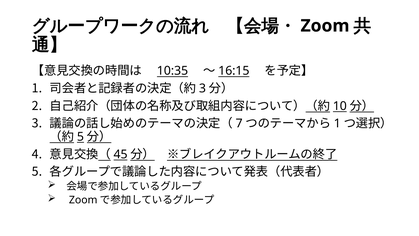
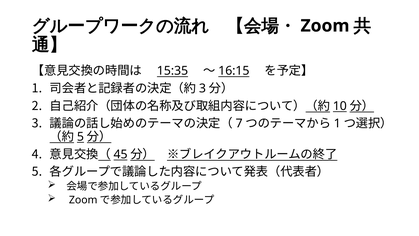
10:35: 10:35 -> 15:35
